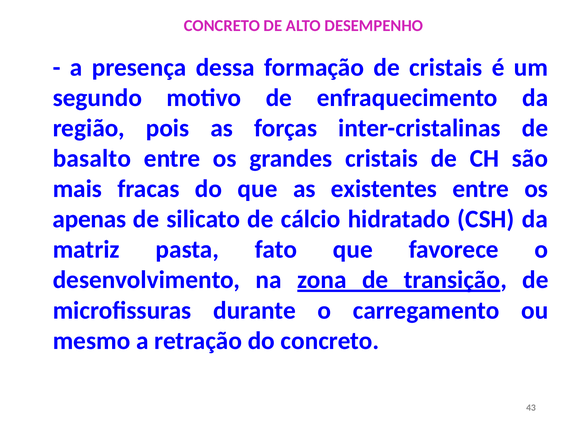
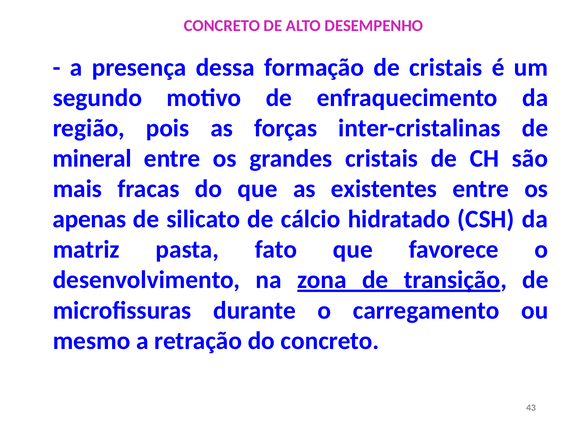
basalto: basalto -> mineral
